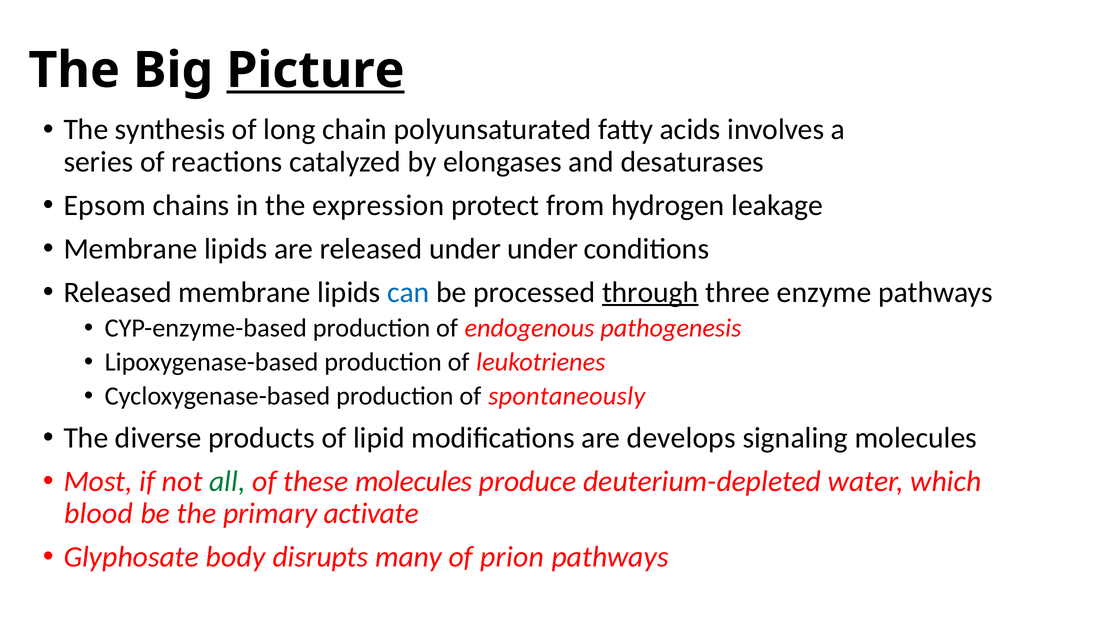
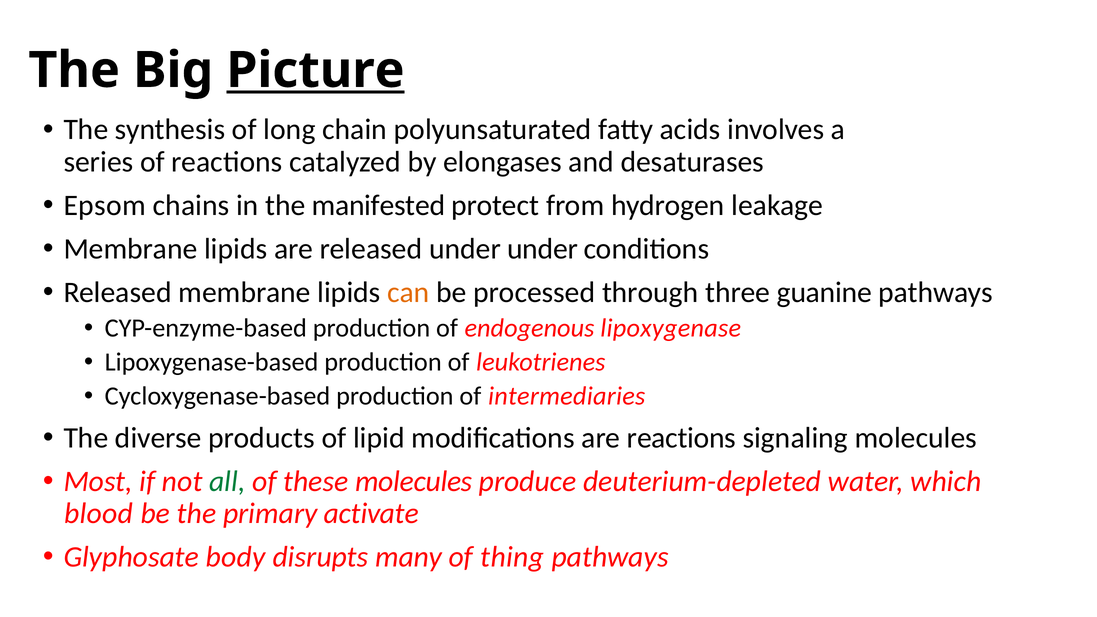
expression: expression -> manifested
can colour: blue -> orange
through underline: present -> none
enzyme: enzyme -> guanine
pathogenesis: pathogenesis -> lipoxygenase
spontaneously: spontaneously -> intermediaries
are develops: develops -> reactions
prion: prion -> thing
